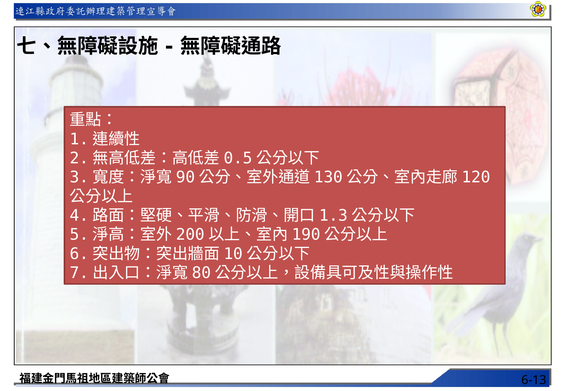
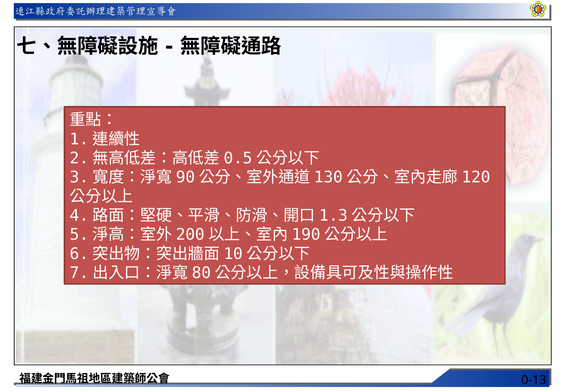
6-13: 6-13 -> 0-13
